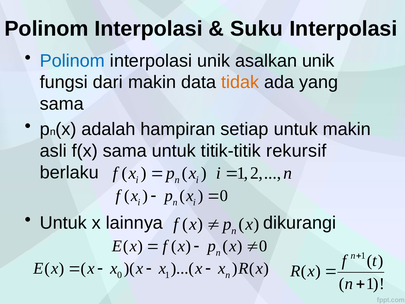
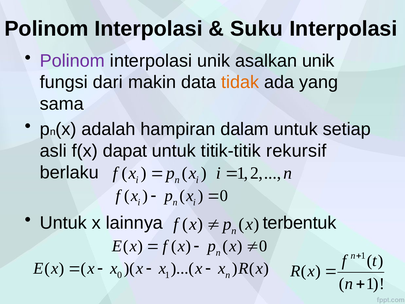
Polinom at (72, 61) colour: blue -> purple
setiap: setiap -> dalam
untuk makin: makin -> setiap
f(x sama: sama -> dapat
dikurangi: dikurangi -> terbentuk
